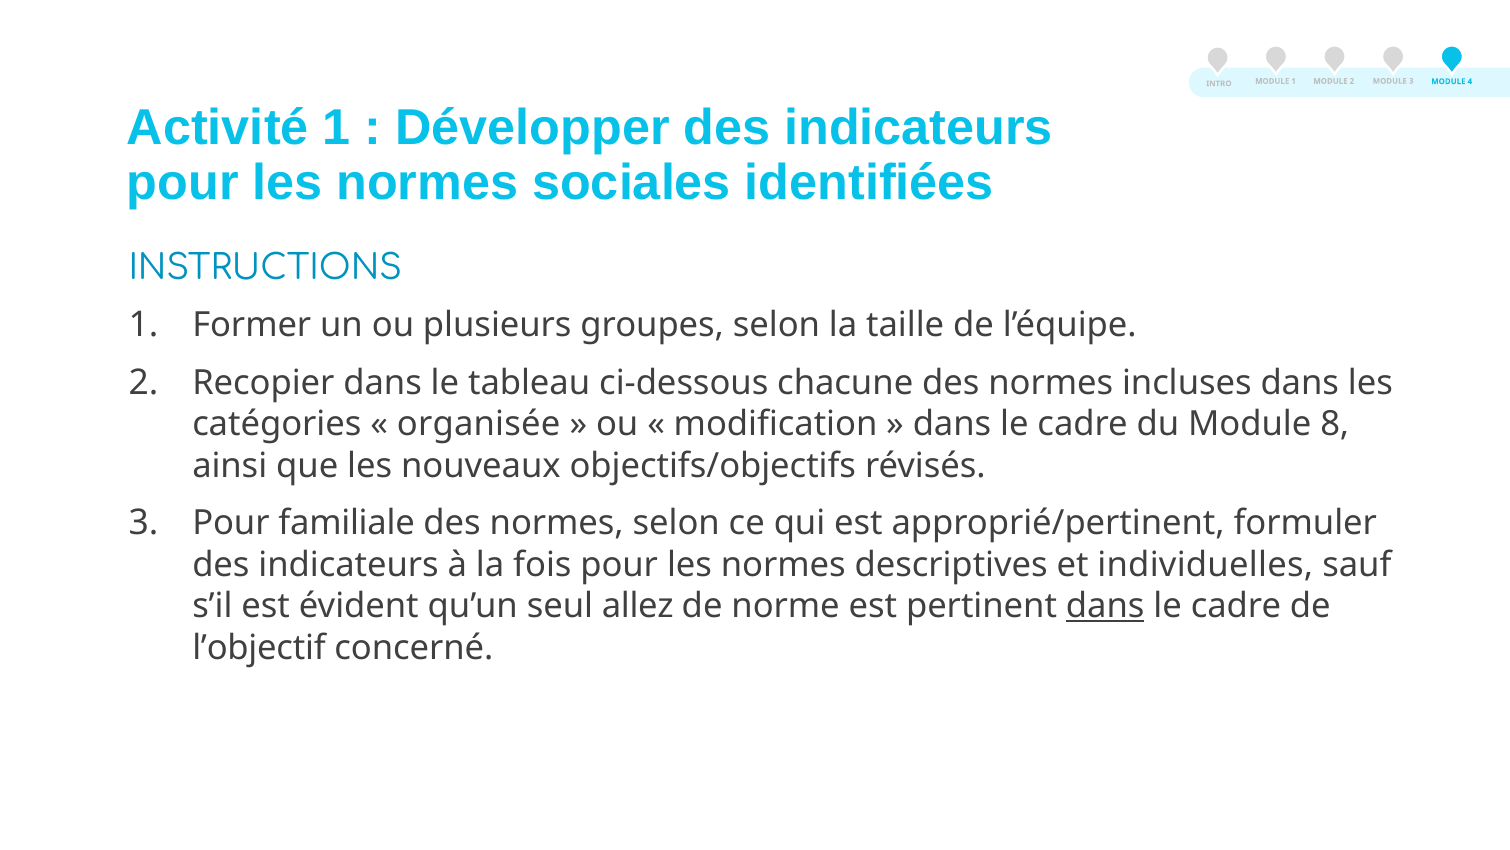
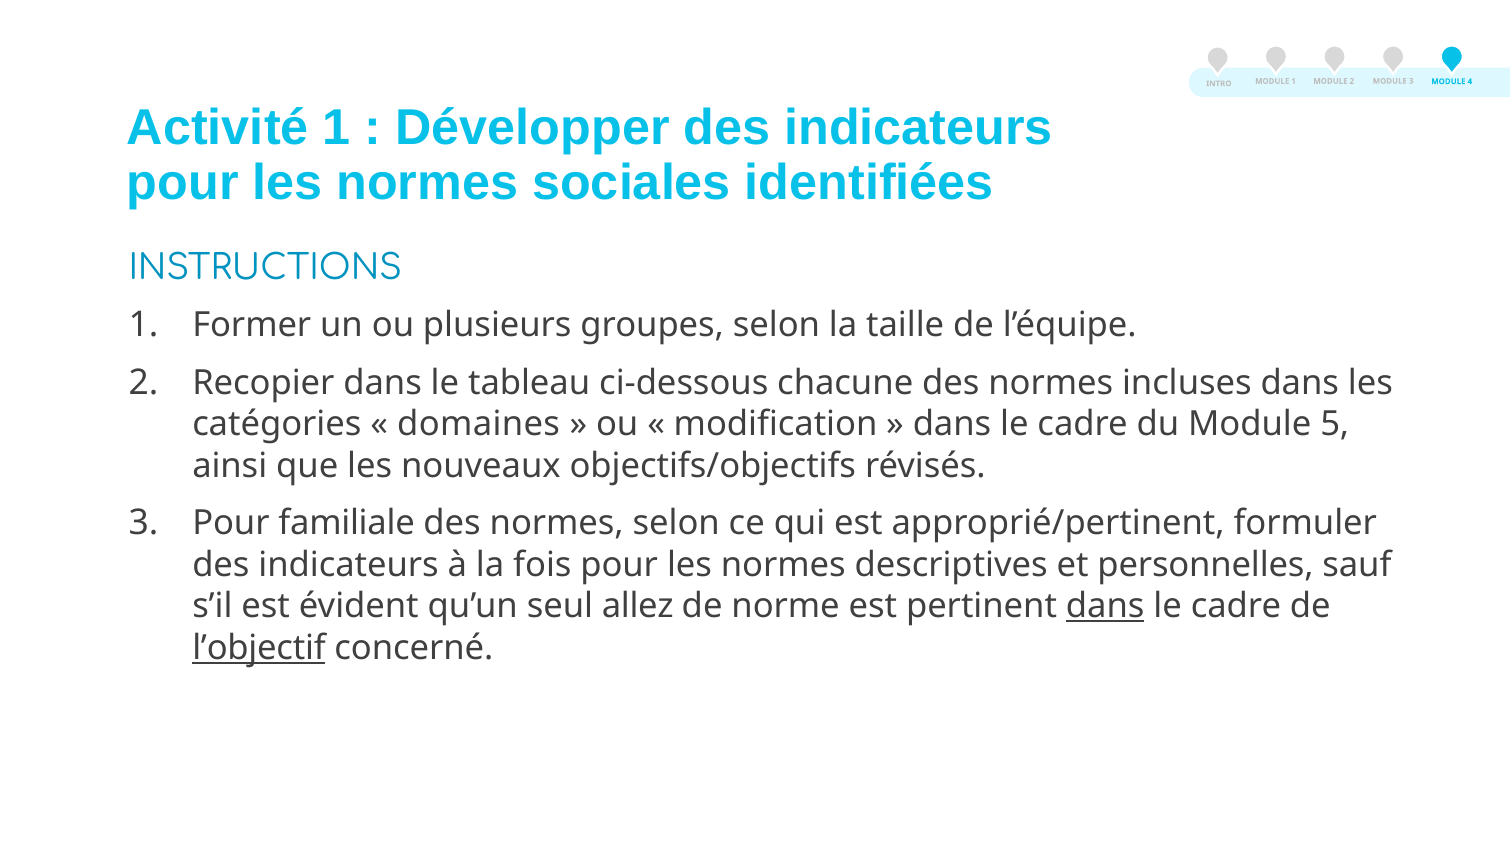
organisée: organisée -> domaines
8: 8 -> 5
individuelles: individuelles -> personnelles
l’objectif underline: none -> present
